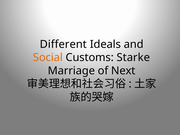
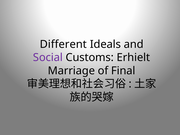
Social colour: orange -> purple
Starke: Starke -> Erhielt
Next: Next -> Final
